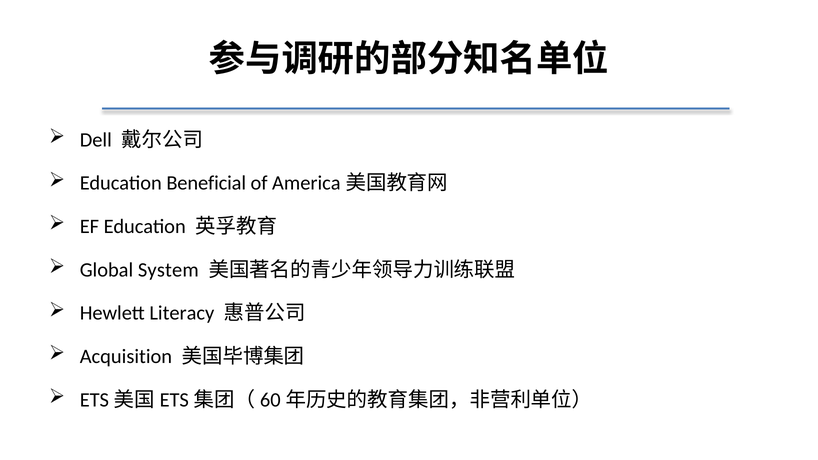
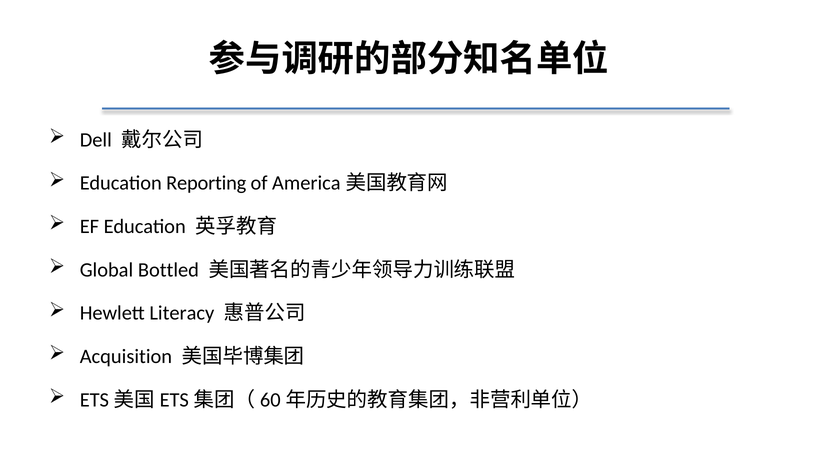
Beneficial: Beneficial -> Reporting
System: System -> Bottled
